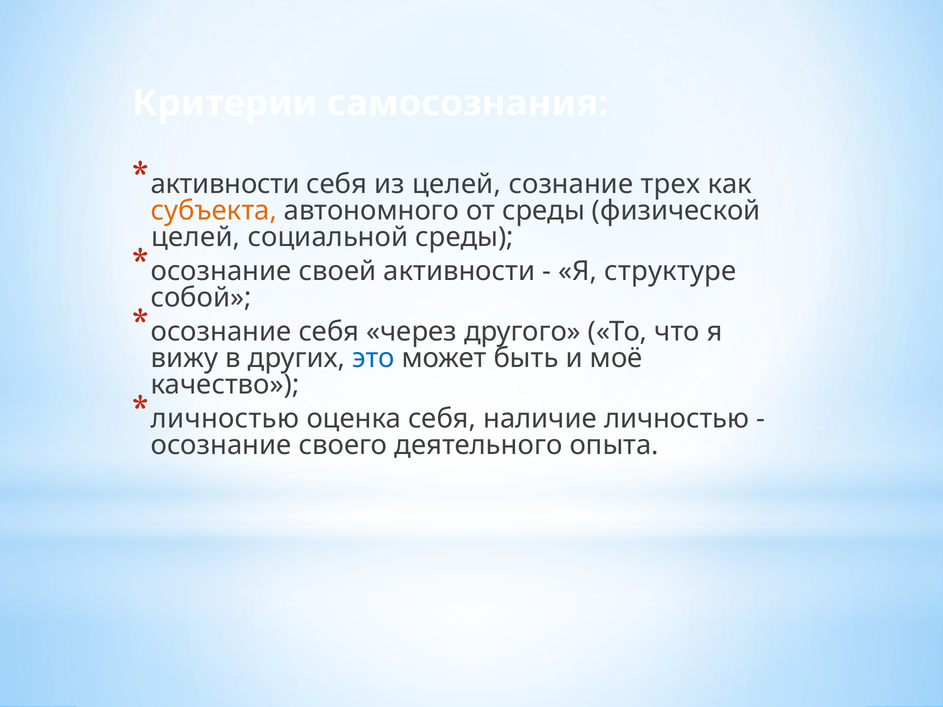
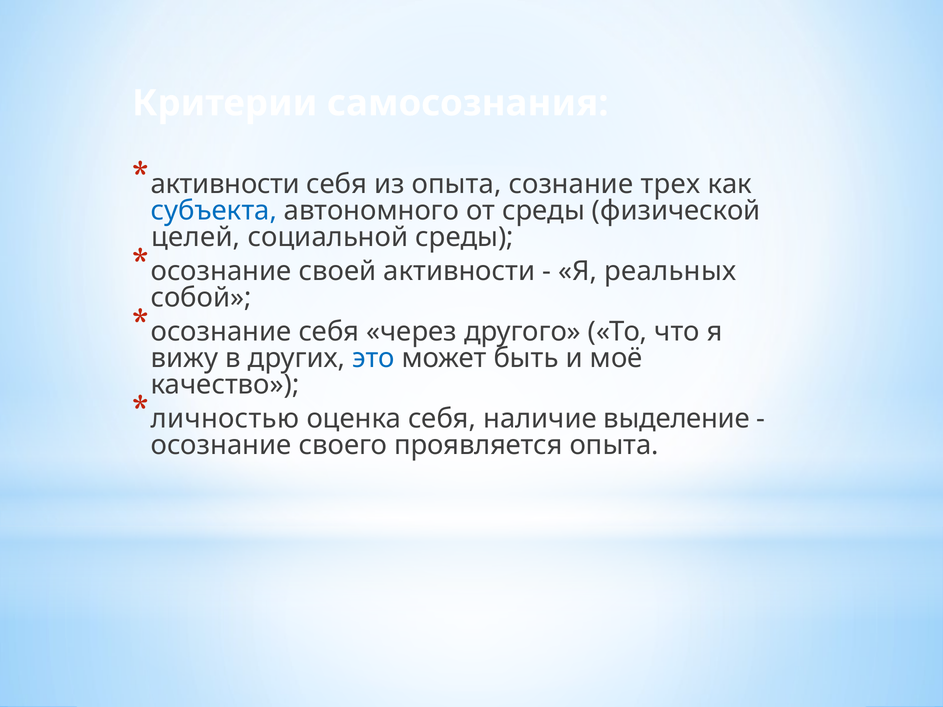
из целей: целей -> опыта
субъекта colour: orange -> blue
структуре: структуре -> реальных
наличие личностью: личностью -> выделение
деятельного: деятельного -> проявляется
